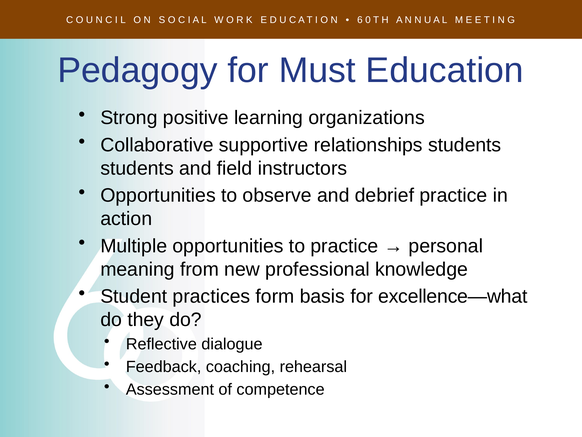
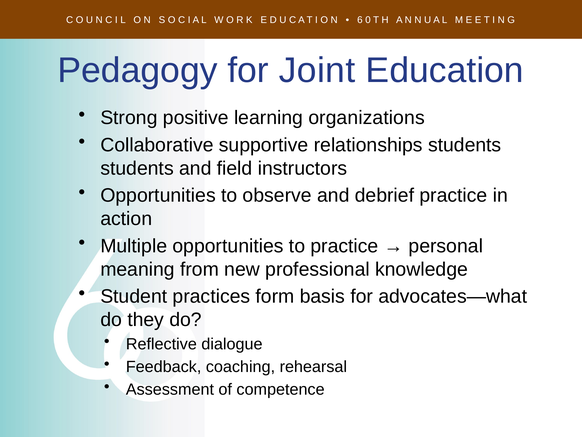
Must: Must -> Joint
excellence—what: excellence—what -> advocates—what
